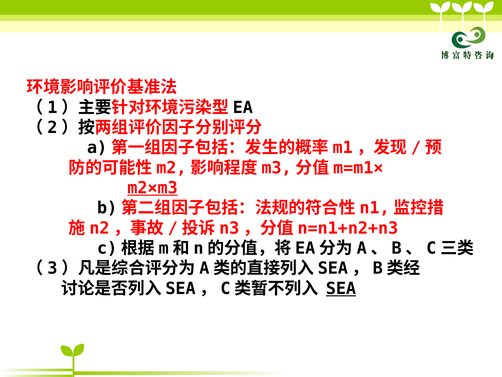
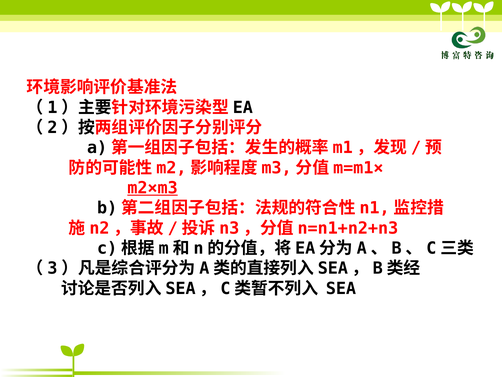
SEA underline: present -> none
